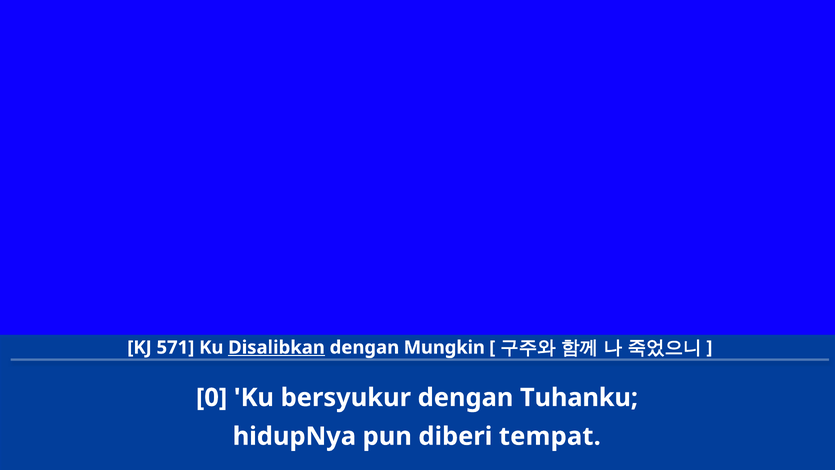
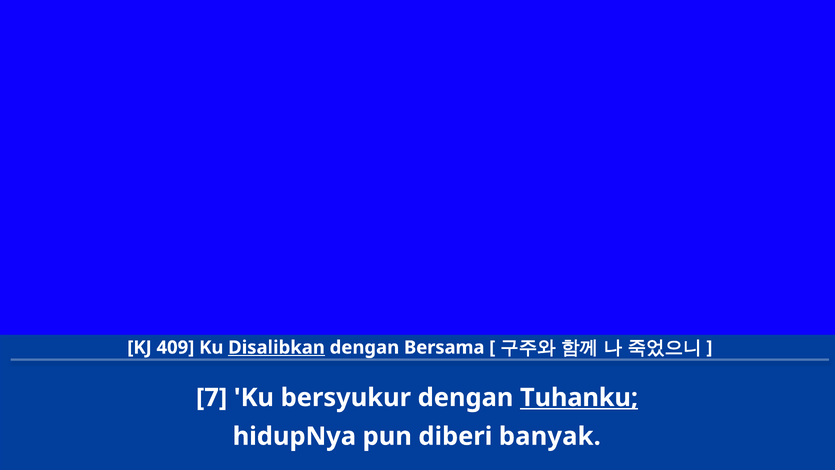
571: 571 -> 409
Mungkin: Mungkin -> Bersama
0: 0 -> 7
Tuhanku underline: none -> present
tempat: tempat -> banyak
